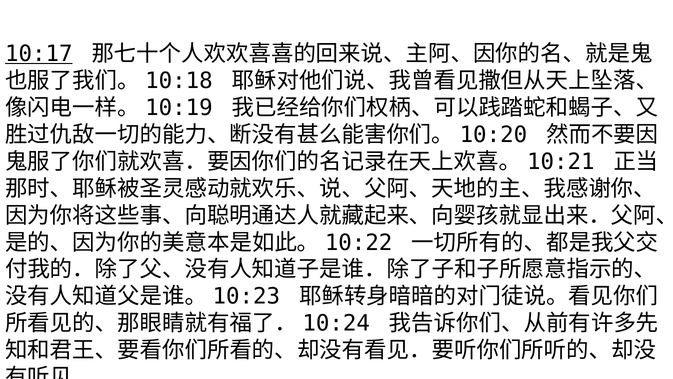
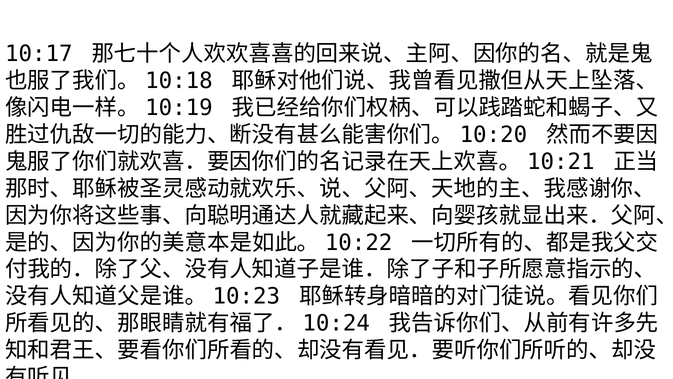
10:17 underline: present -> none
